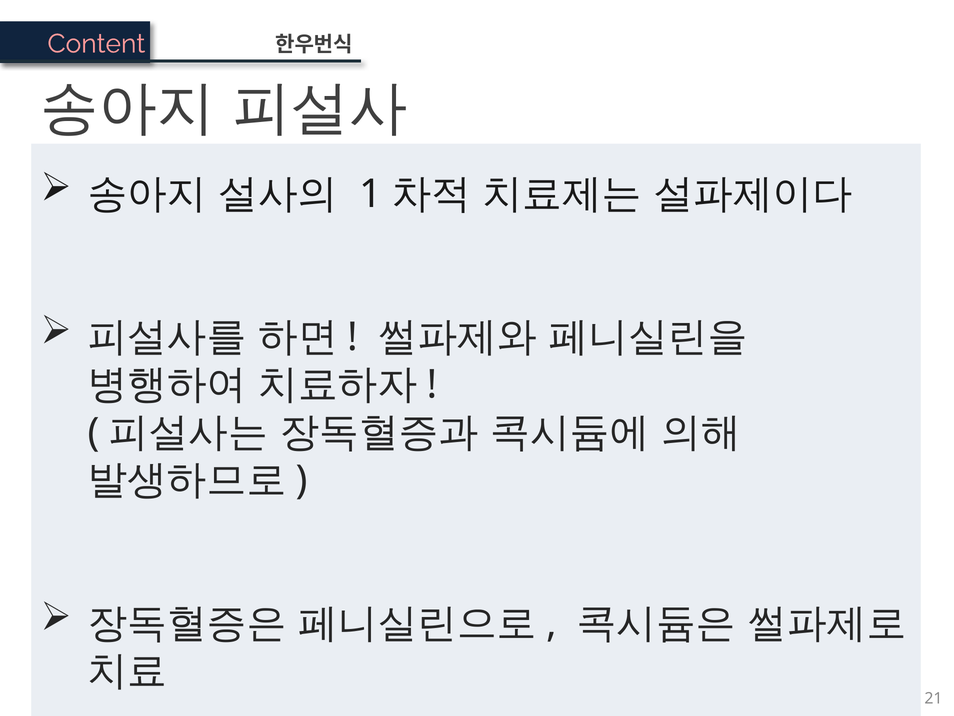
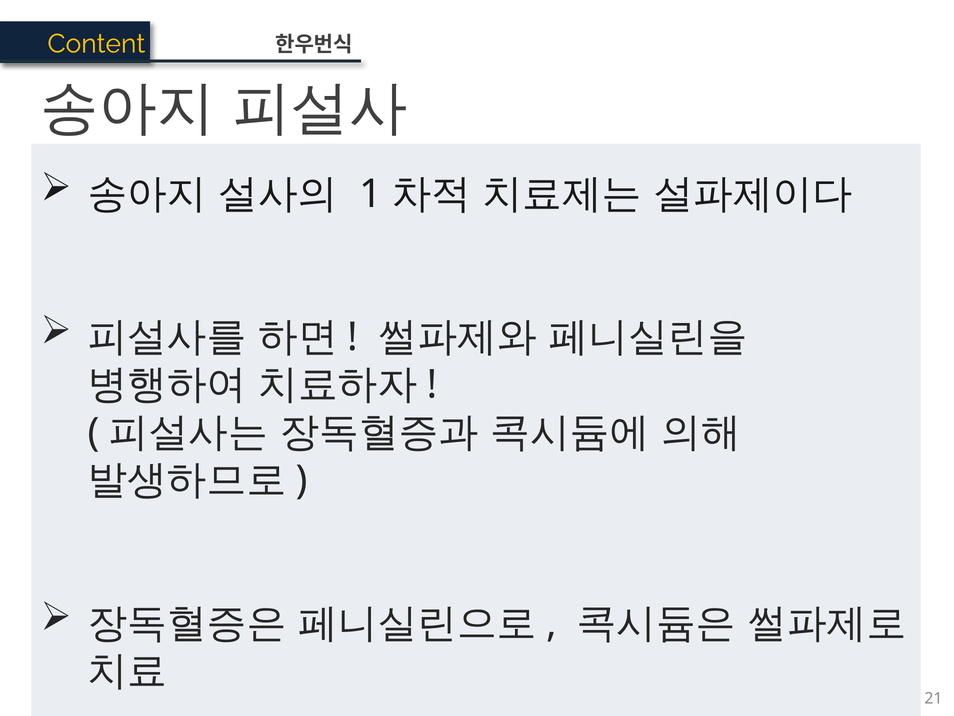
Content colour: pink -> yellow
